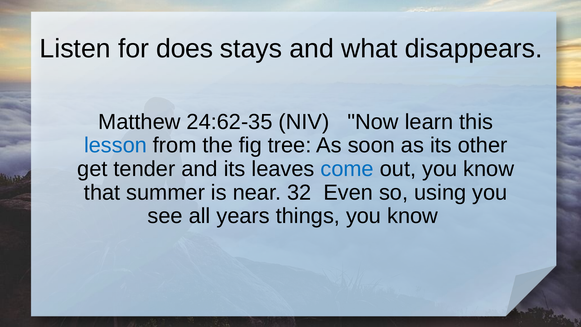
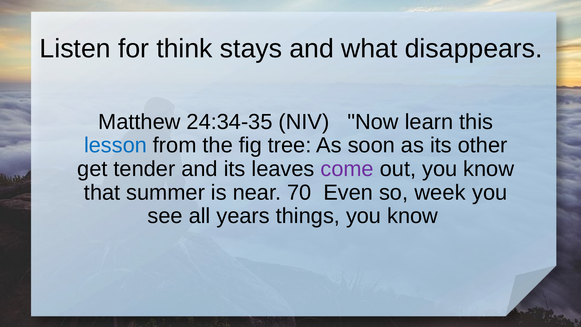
does: does -> think
24:62-35: 24:62-35 -> 24:34-35
come colour: blue -> purple
32: 32 -> 70
using: using -> week
